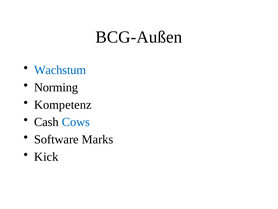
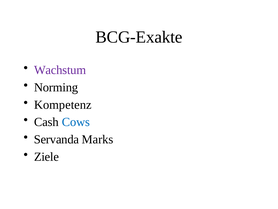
BCG-Außen: BCG-Außen -> BCG-Exakte
Wachstum colour: blue -> purple
Software: Software -> Servanda
Kick: Kick -> Ziele
